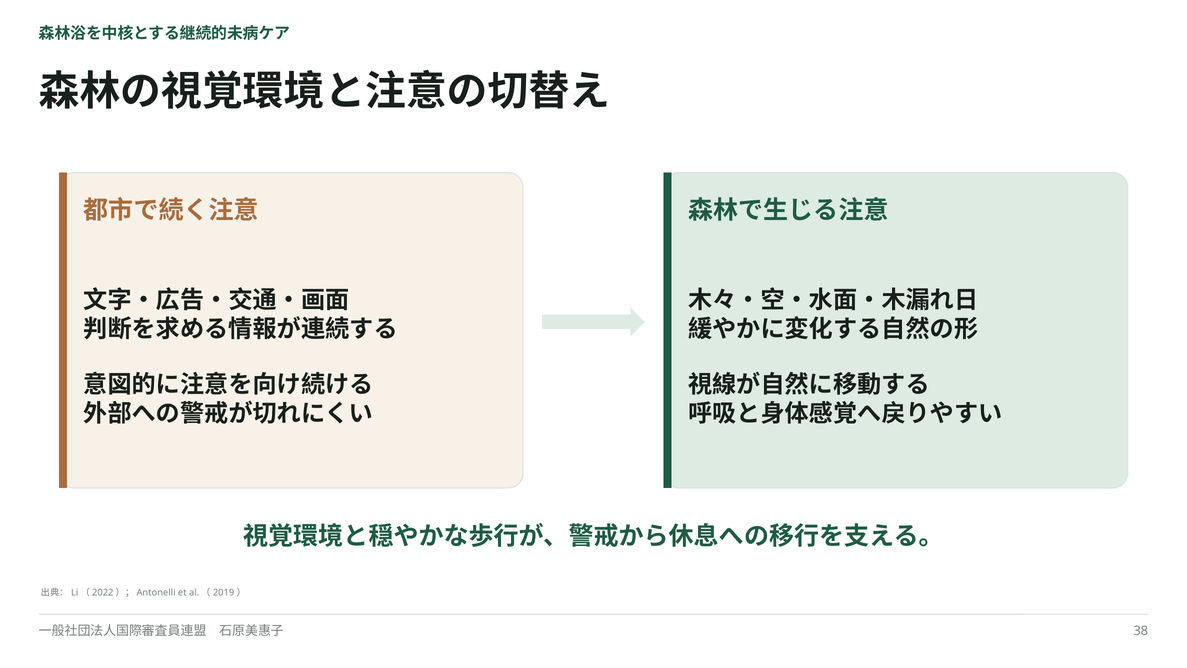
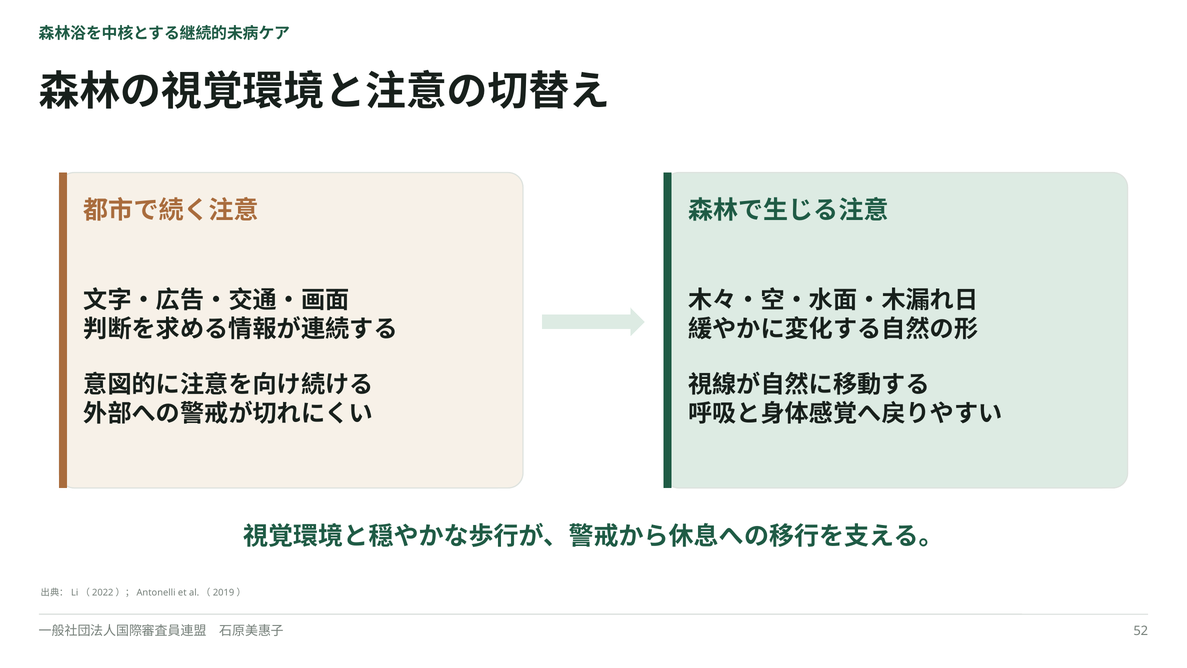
38: 38 -> 52
